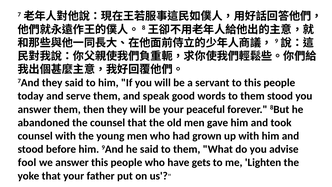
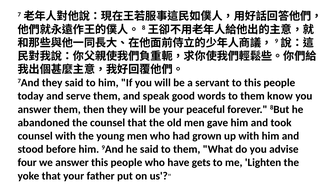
them stood: stood -> know
fool: fool -> four
